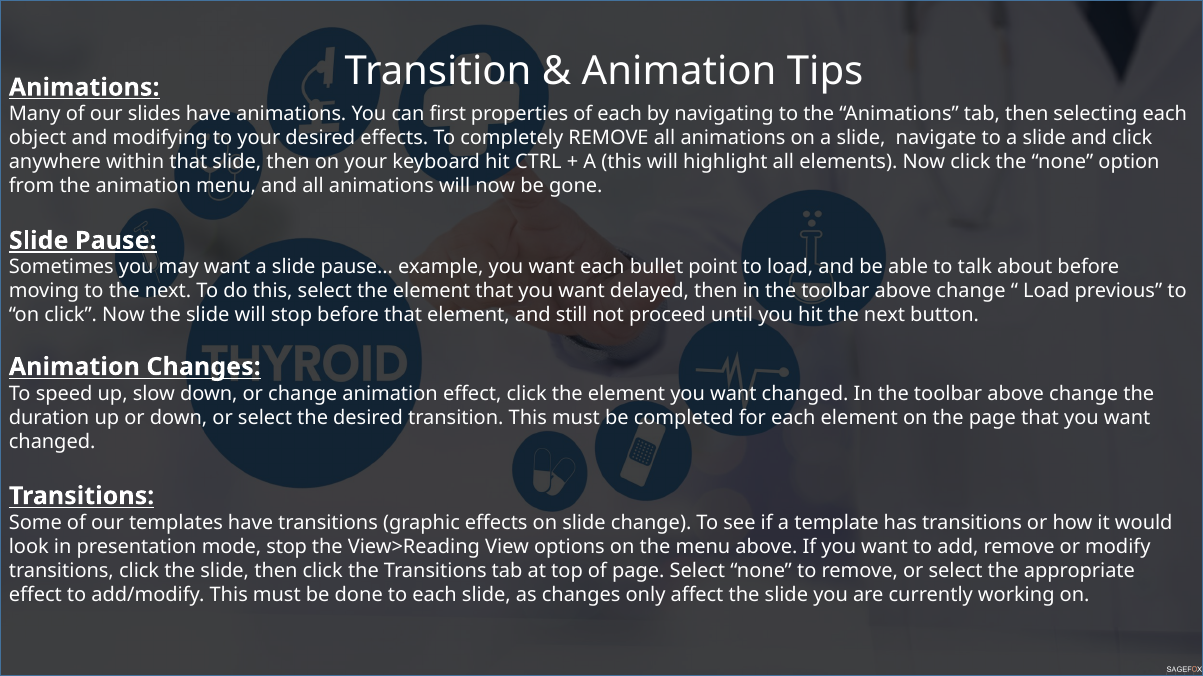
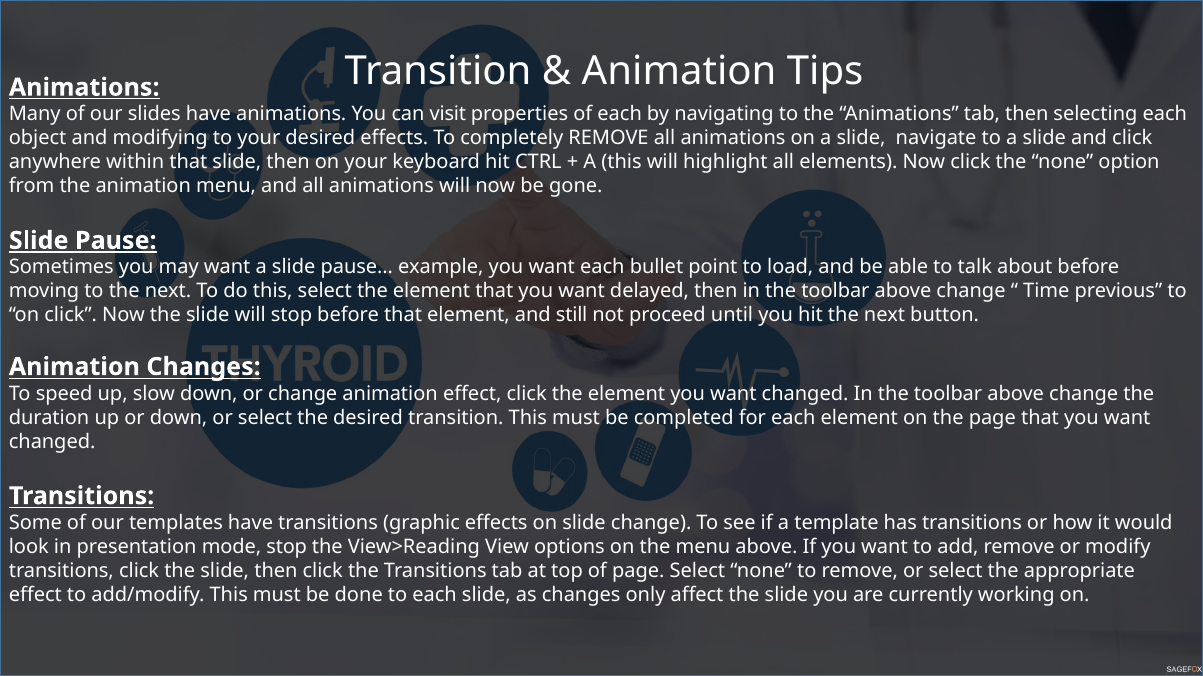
first: first -> visit
Load at (1046, 292): Load -> Time
